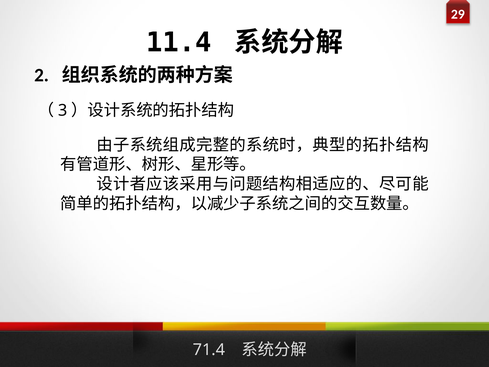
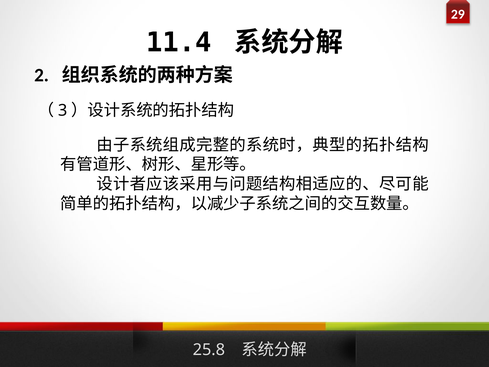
71.4: 71.4 -> 25.8
